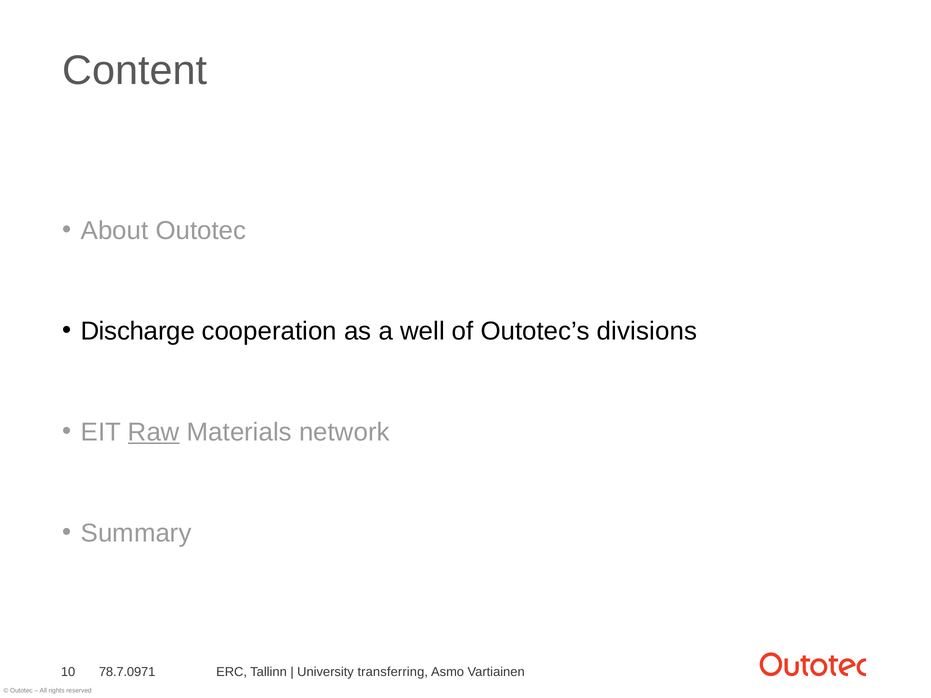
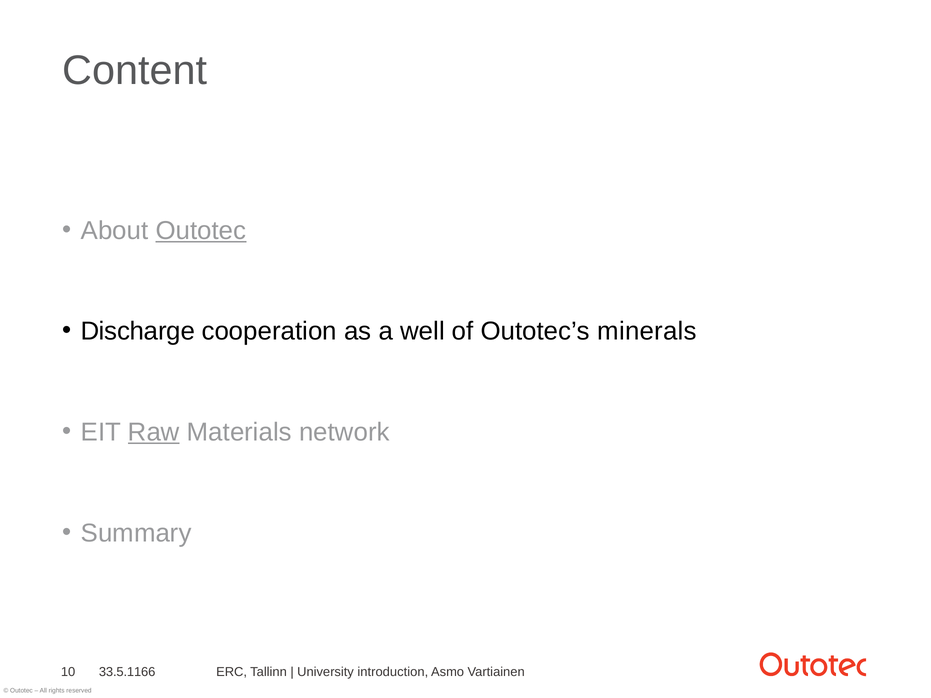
Outotec at (201, 231) underline: none -> present
divisions: divisions -> minerals
78.7.0971: 78.7.0971 -> 33.5.1166
transferring: transferring -> introduction
